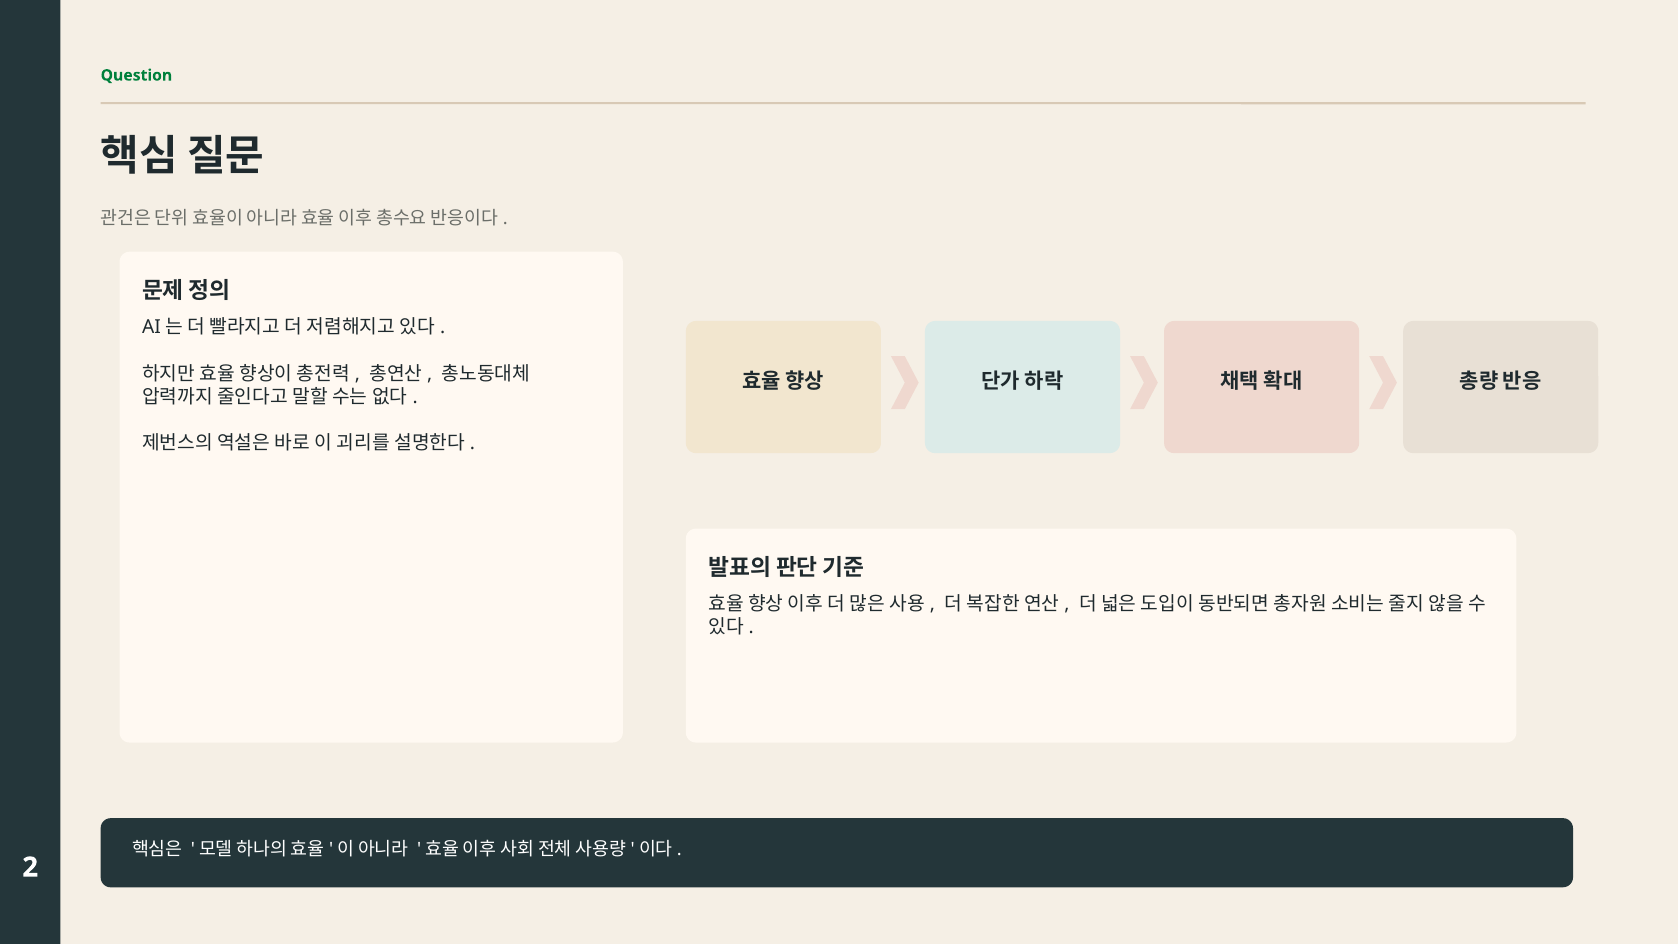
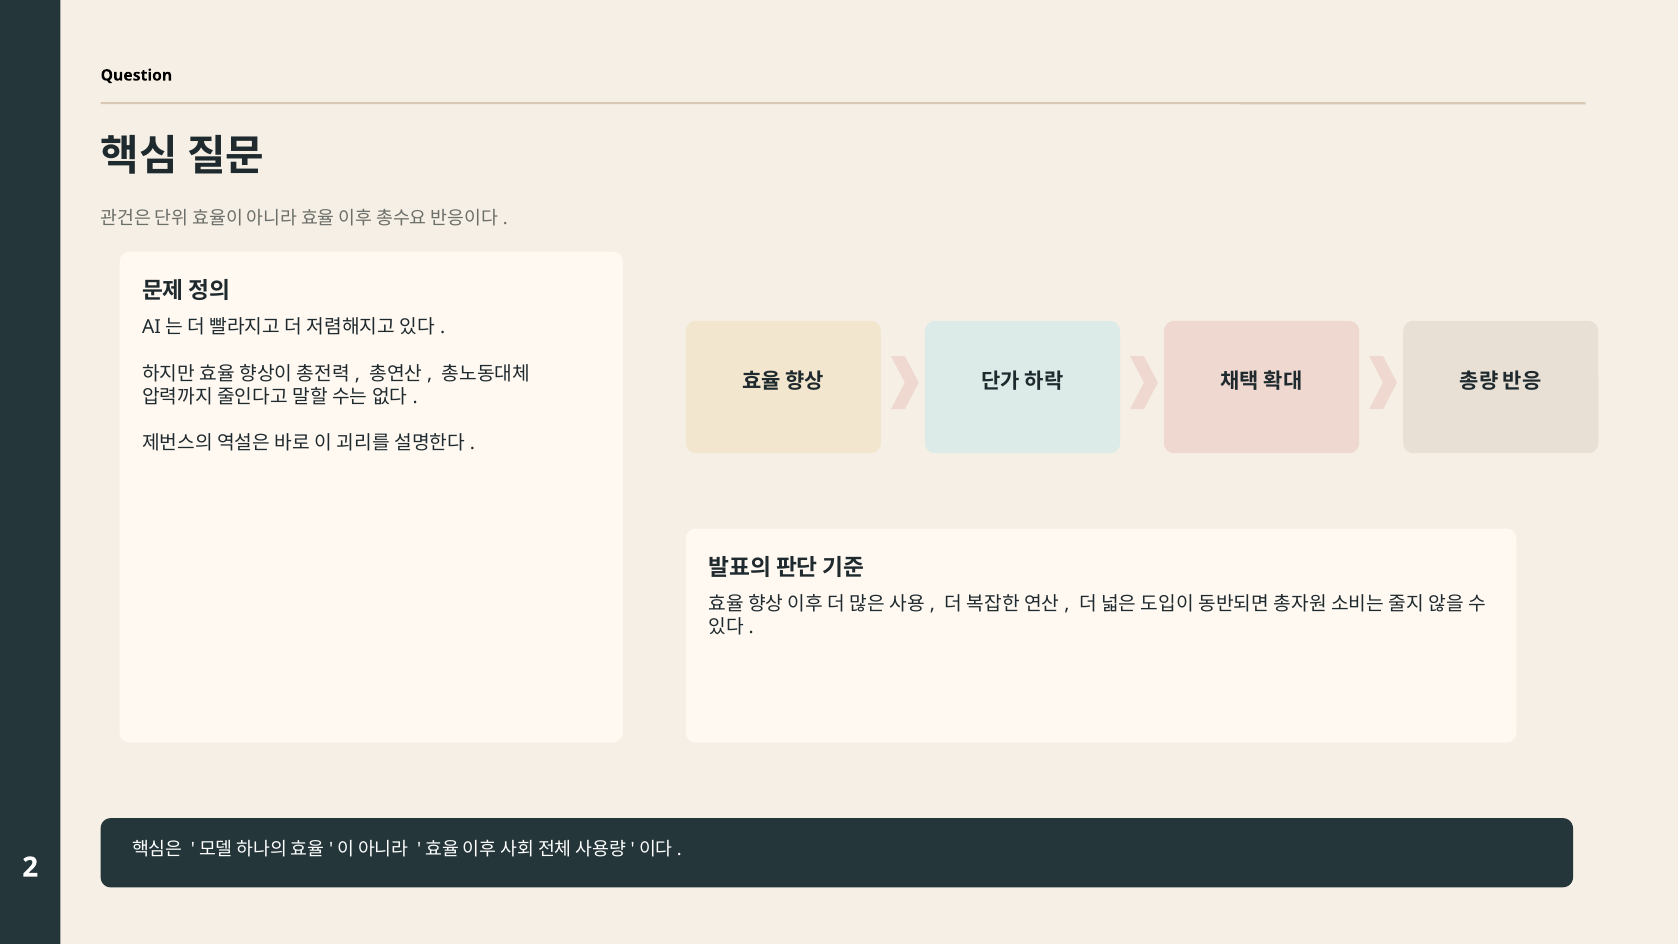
Question colour: green -> black
